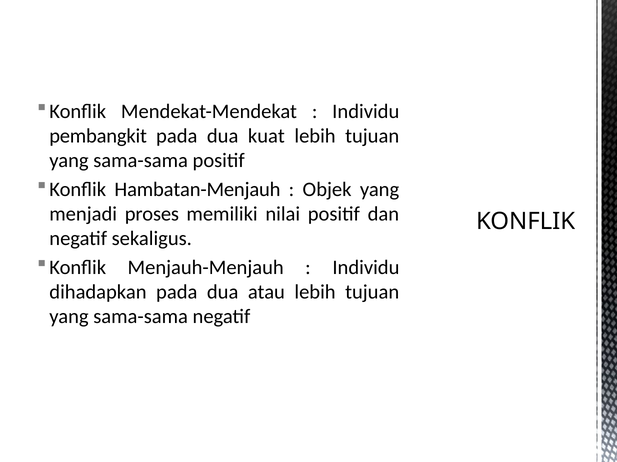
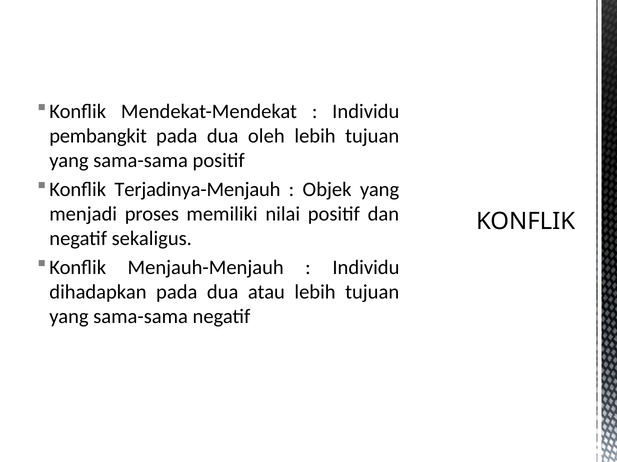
kuat: kuat -> oleh
Hambatan-Menjauh: Hambatan-Menjauh -> Terjadinya-Menjauh
